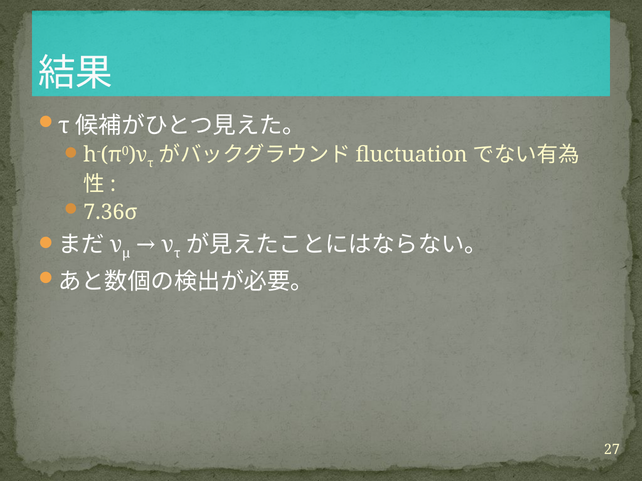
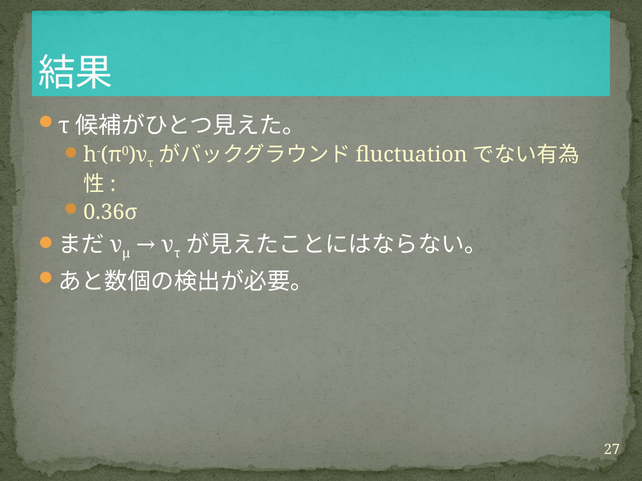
7.36σ: 7.36σ -> 0.36σ
